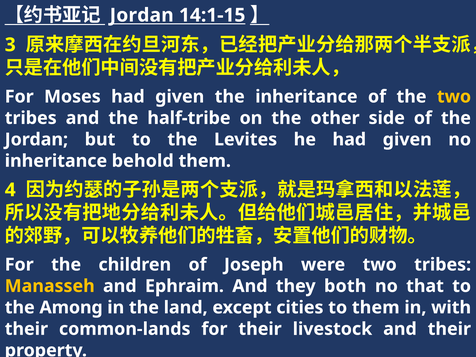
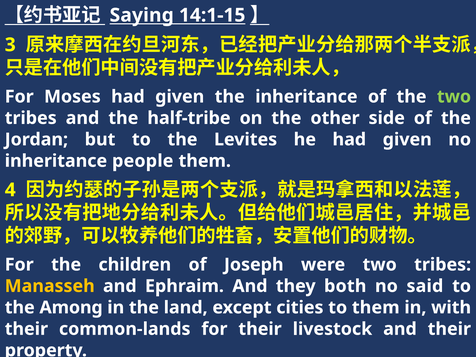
Jordan at (142, 15): Jordan -> Saying
two at (454, 97) colour: yellow -> light green
behold: behold -> people
that: that -> said
